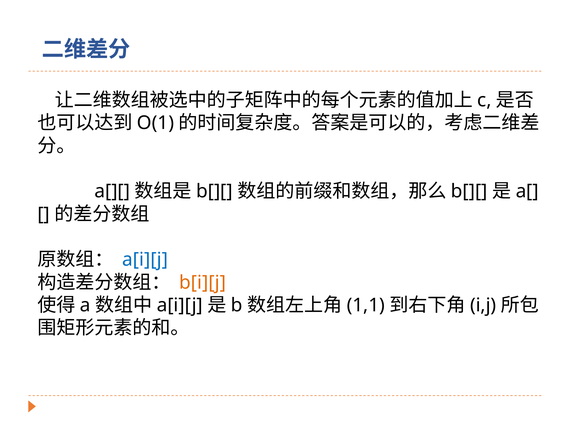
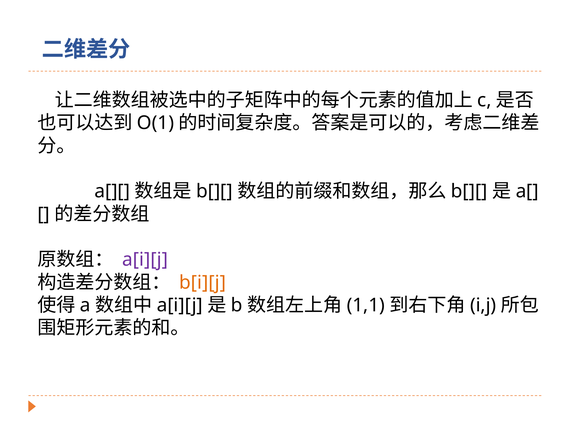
a[i][j at (145, 260) colour: blue -> purple
